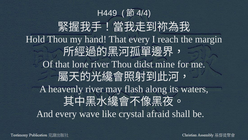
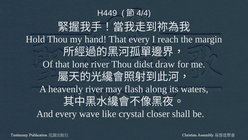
mine: mine -> draw
afraid: afraid -> closer
